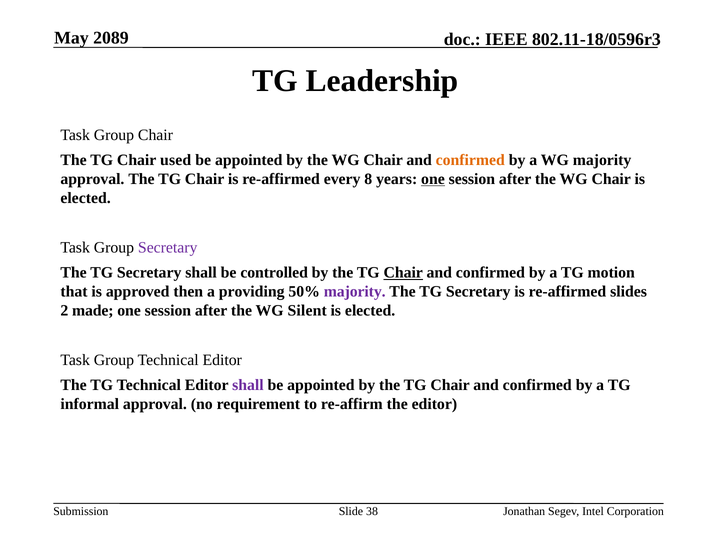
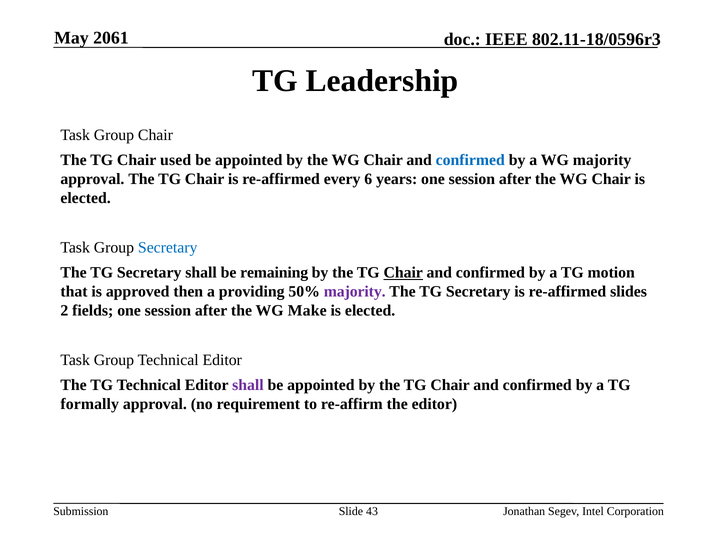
2089: 2089 -> 2061
confirmed at (470, 160) colour: orange -> blue
8: 8 -> 6
one at (433, 179) underline: present -> none
Secretary at (168, 248) colour: purple -> blue
controlled: controlled -> remaining
made: made -> fields
Silent: Silent -> Make
informal: informal -> formally
38: 38 -> 43
